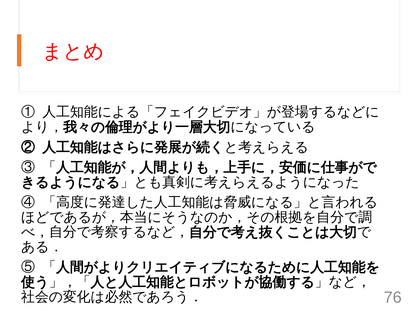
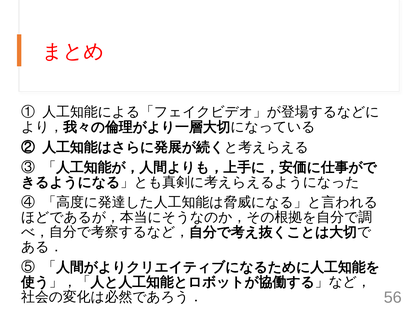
76: 76 -> 56
